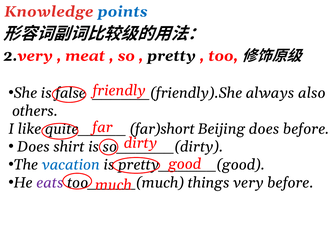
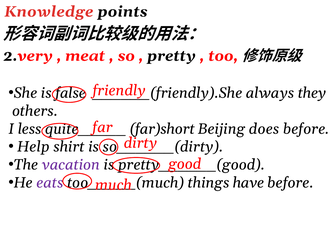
points colour: blue -> black
also: also -> they
like: like -> less
Does at (33, 146): Does -> Help
vacation colour: blue -> purple
very: very -> have
